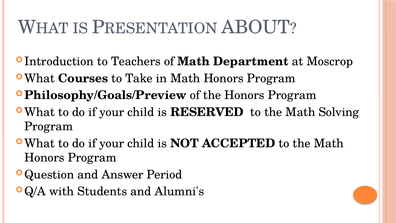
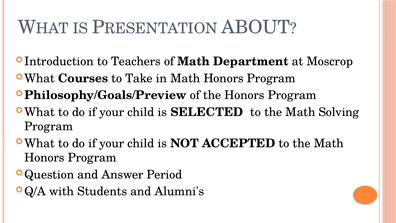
RESERVED: RESERVED -> SELECTED
